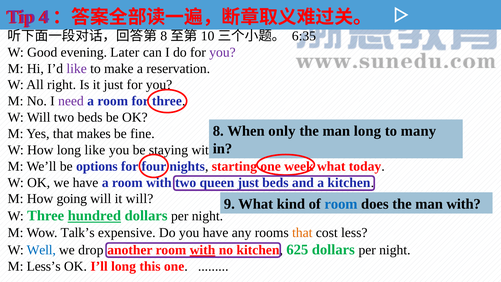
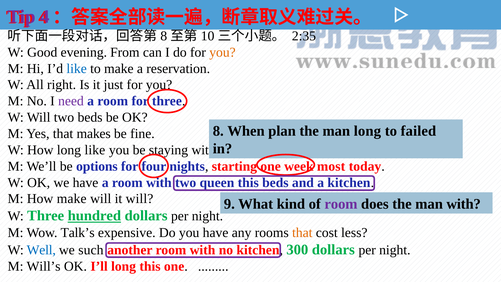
6:35: 6:35 -> 2:35
Later: Later -> From
you at (222, 52) colour: purple -> orange
like at (77, 69) colour: purple -> blue
only: only -> plan
many: many -> failed
what at (331, 166): what -> most
queen just: just -> this
How going: going -> make
room at (341, 204) colour: blue -> purple
drop: drop -> such
with at (203, 250) underline: present -> none
625: 625 -> 300
Less’s: Less’s -> Will’s
